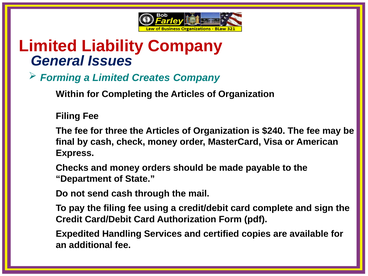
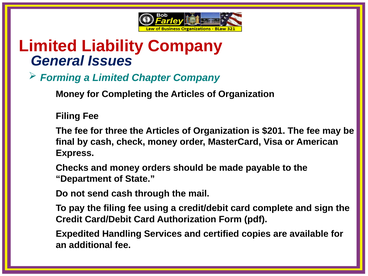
Creates: Creates -> Chapter
Within at (70, 94): Within -> Money
$240: $240 -> $201
